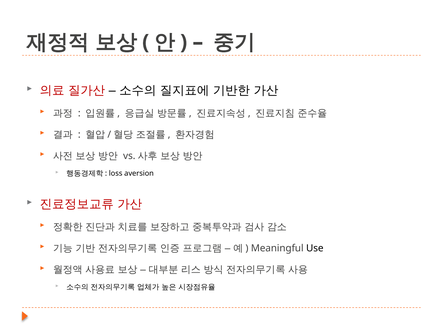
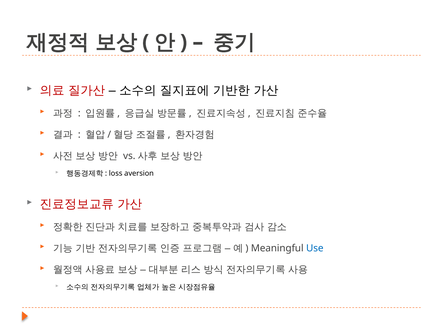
Use colour: black -> blue
